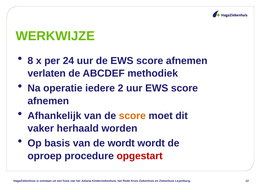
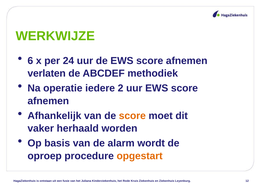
8: 8 -> 6
de wordt: wordt -> alarm
opgestart colour: red -> orange
